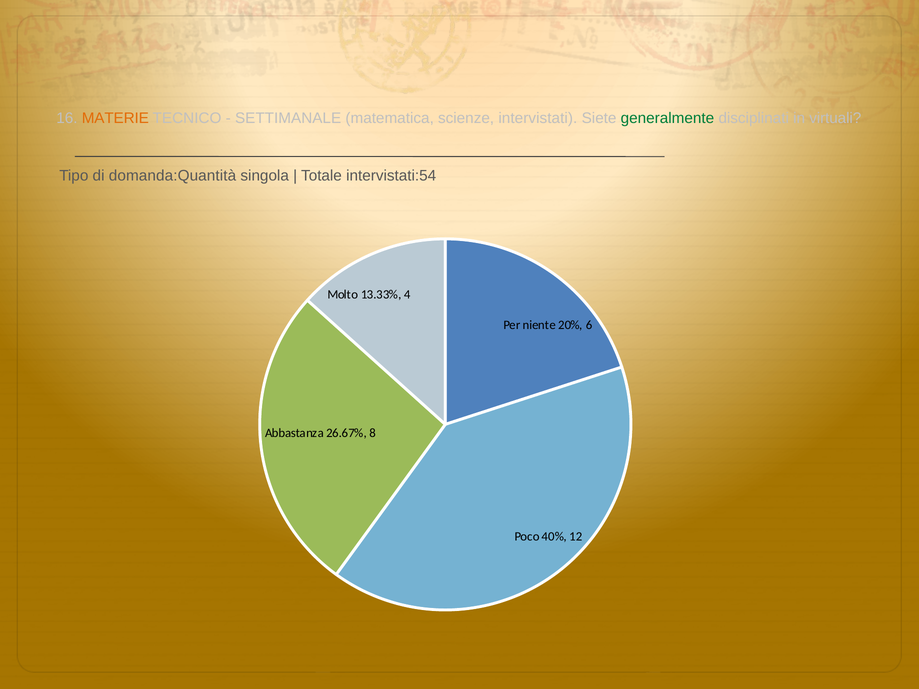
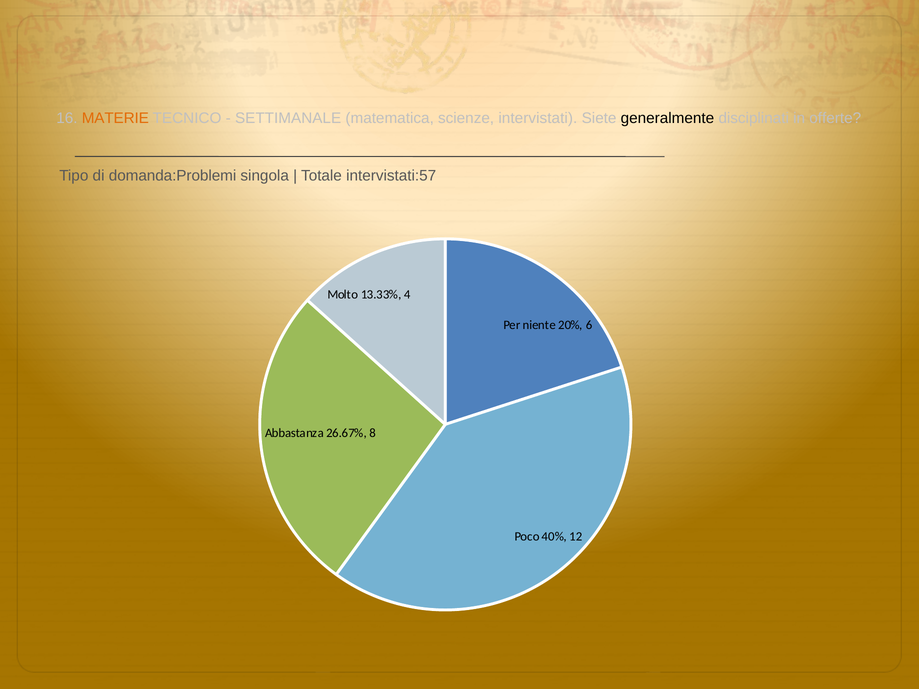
generalmente colour: green -> black
virtuali: virtuali -> offerte
domanda:Quantità: domanda:Quantità -> domanda:Problemi
intervistati:54: intervistati:54 -> intervistati:57
